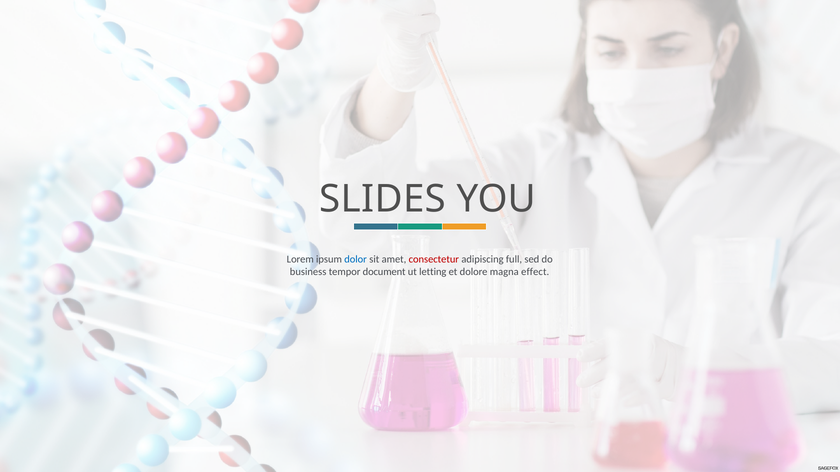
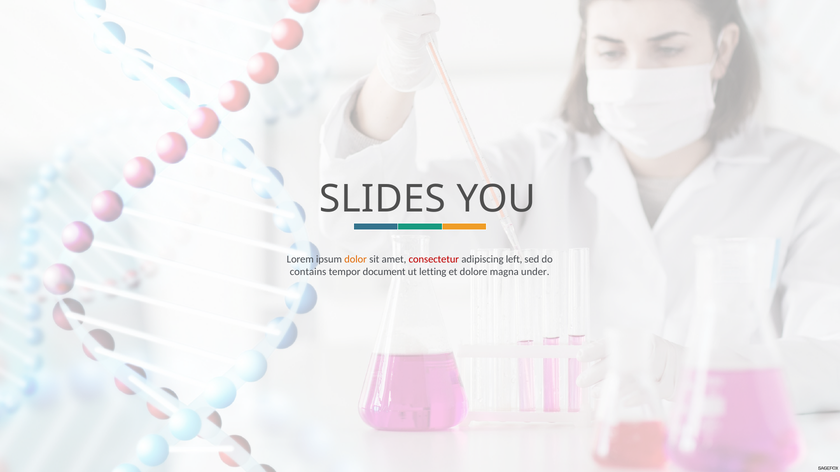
dolor colour: blue -> orange
full: full -> left
business: business -> contains
effect: effect -> under
